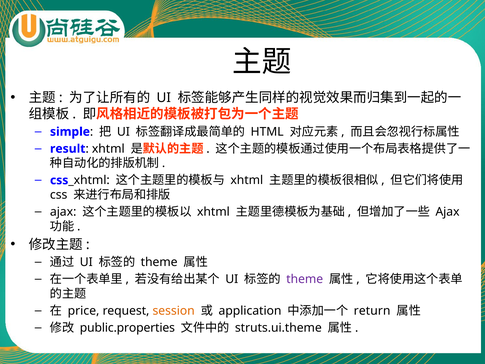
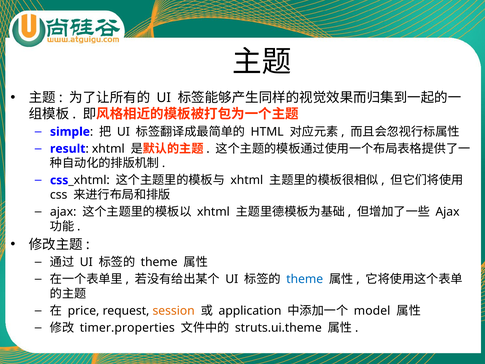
theme at (305, 279) colour: purple -> blue
return: return -> model
public.properties: public.properties -> timer.properties
